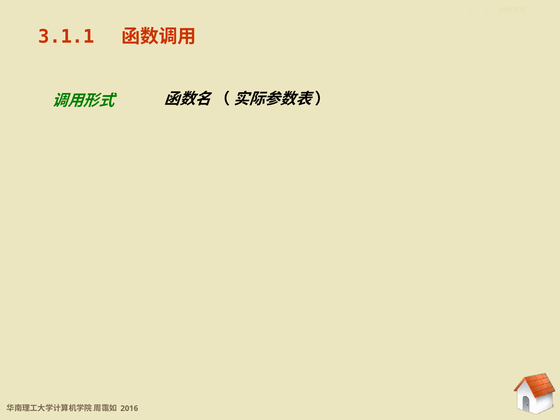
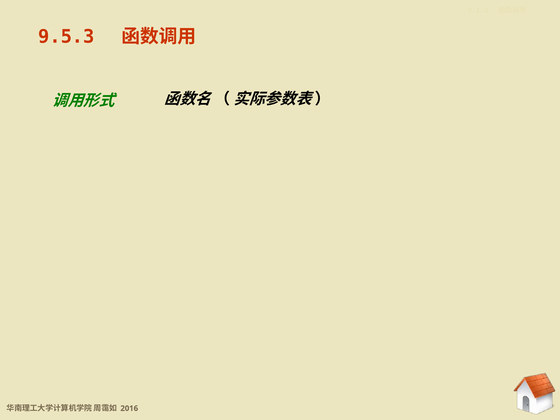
3.1.1: 3.1.1 -> 9.5.3
